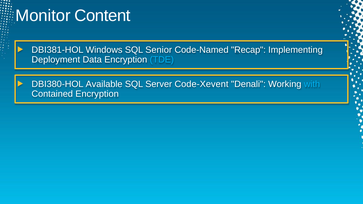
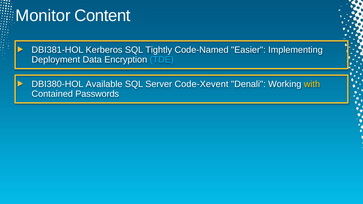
Windows: Windows -> Kerberos
Senior: Senior -> Tightly
Recap: Recap -> Easier
with colour: light blue -> yellow
Contained Encryption: Encryption -> Passwords
